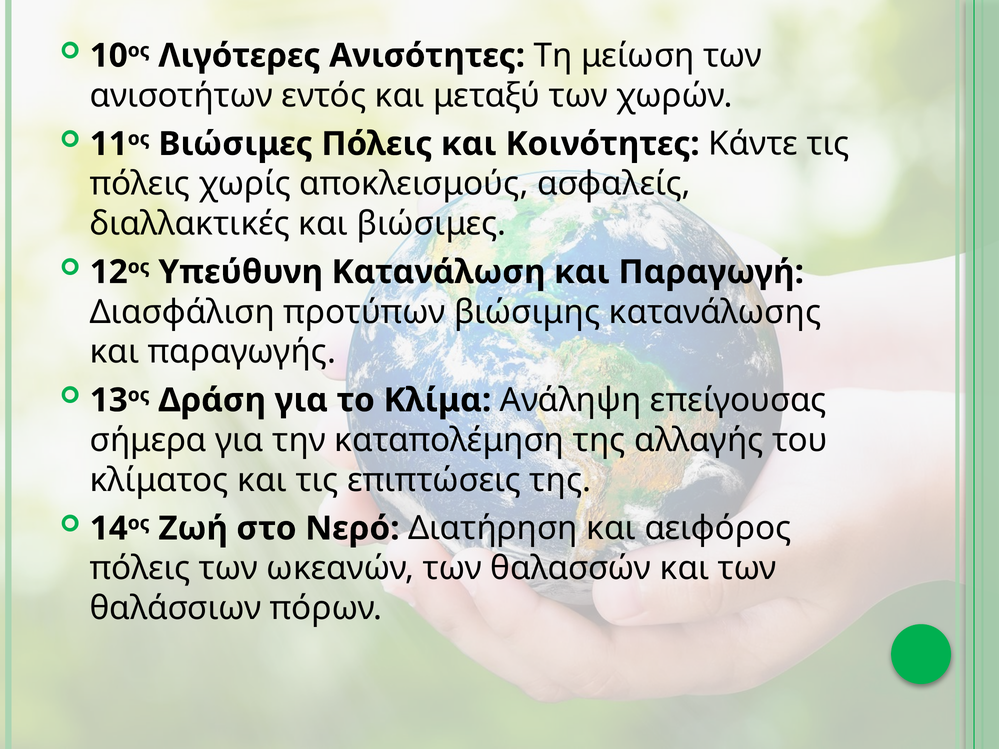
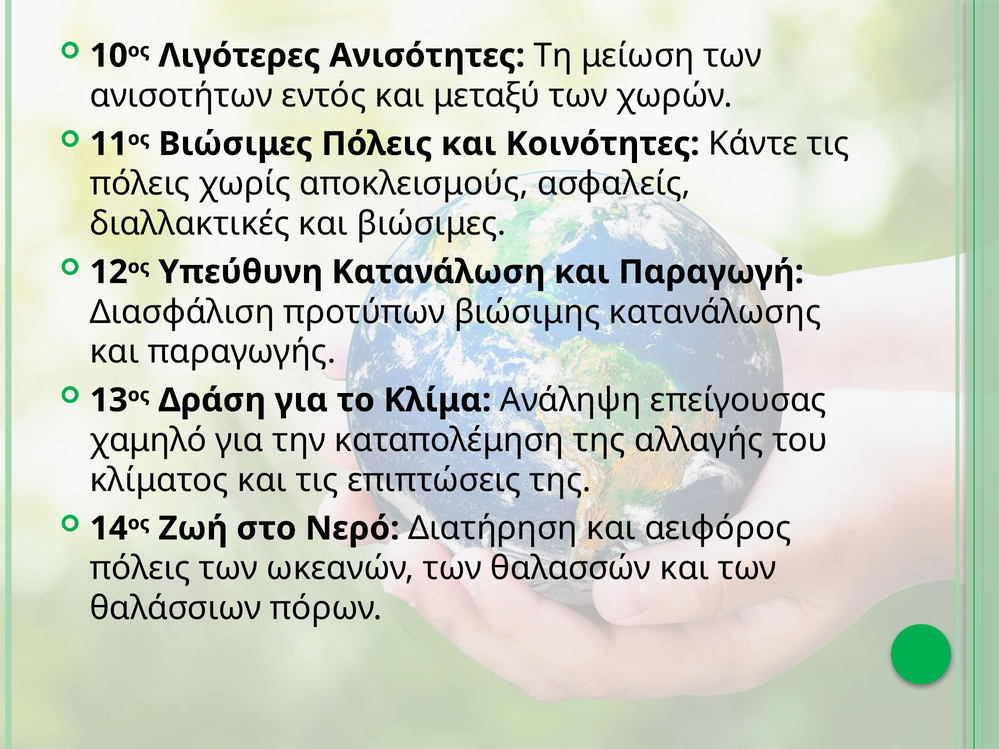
σήμερα: σήμερα -> χαμηλό
